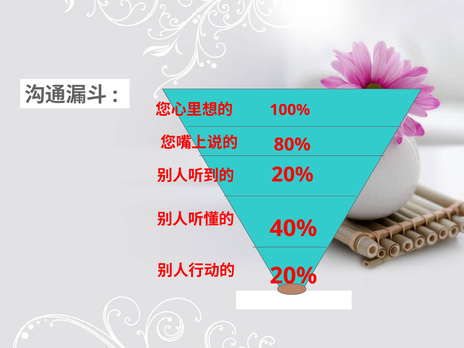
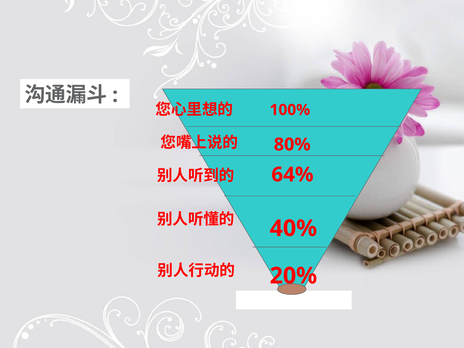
20% at (292, 175): 20% -> 64%
